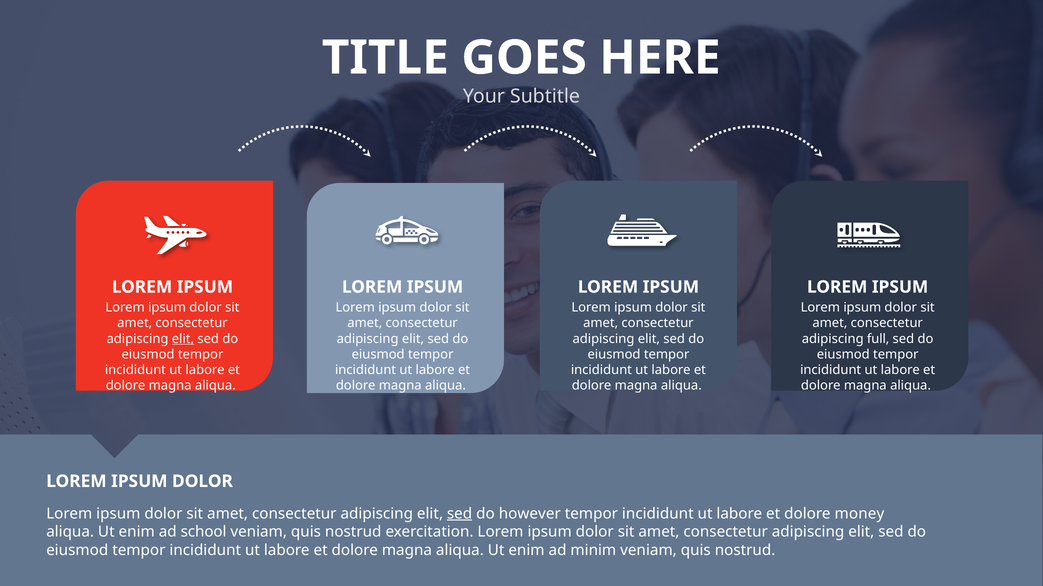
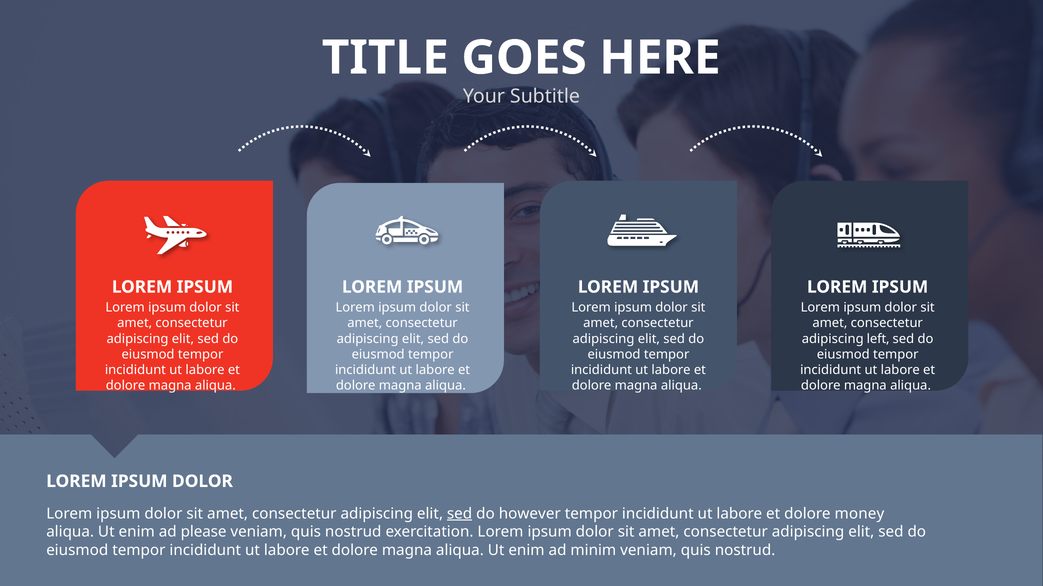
elit at (183, 339) underline: present -> none
full: full -> left
school: school -> please
